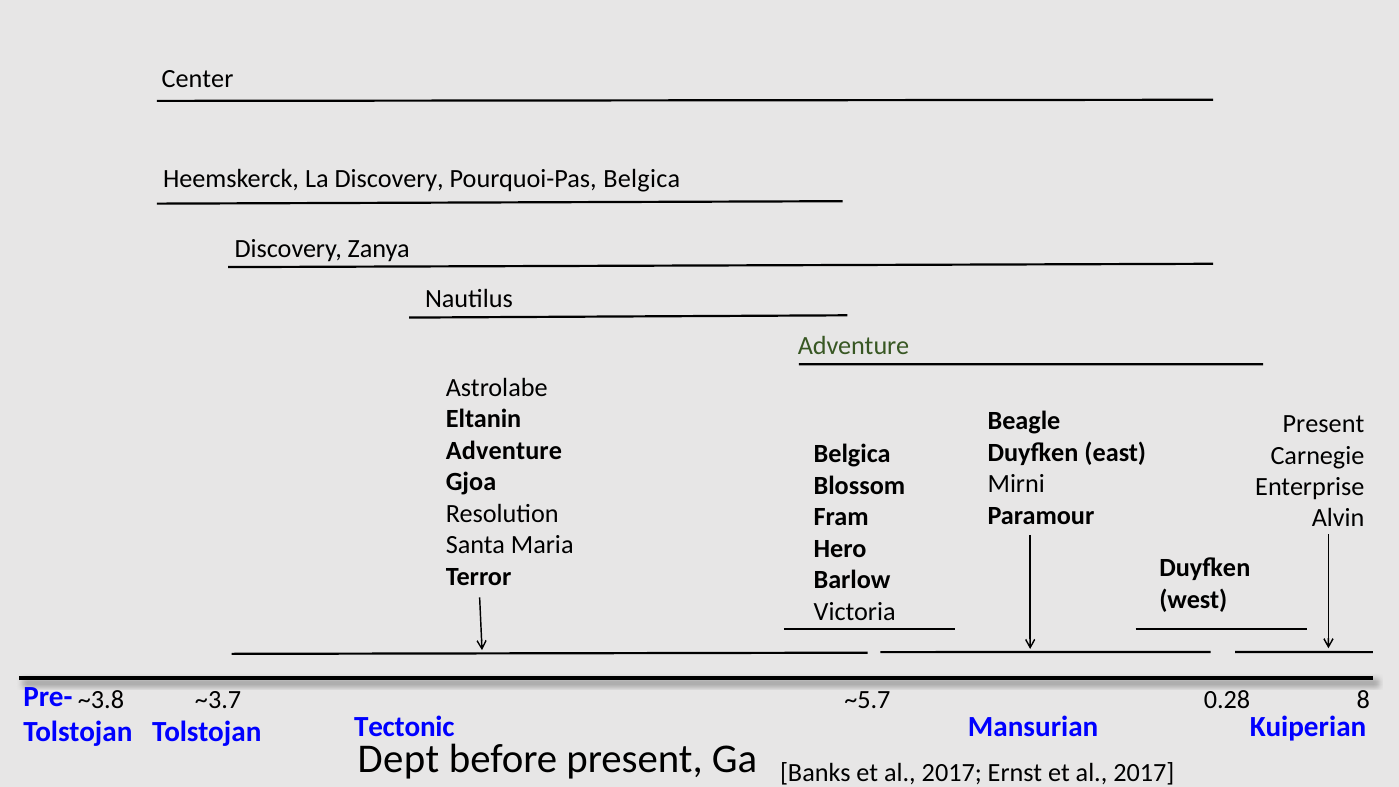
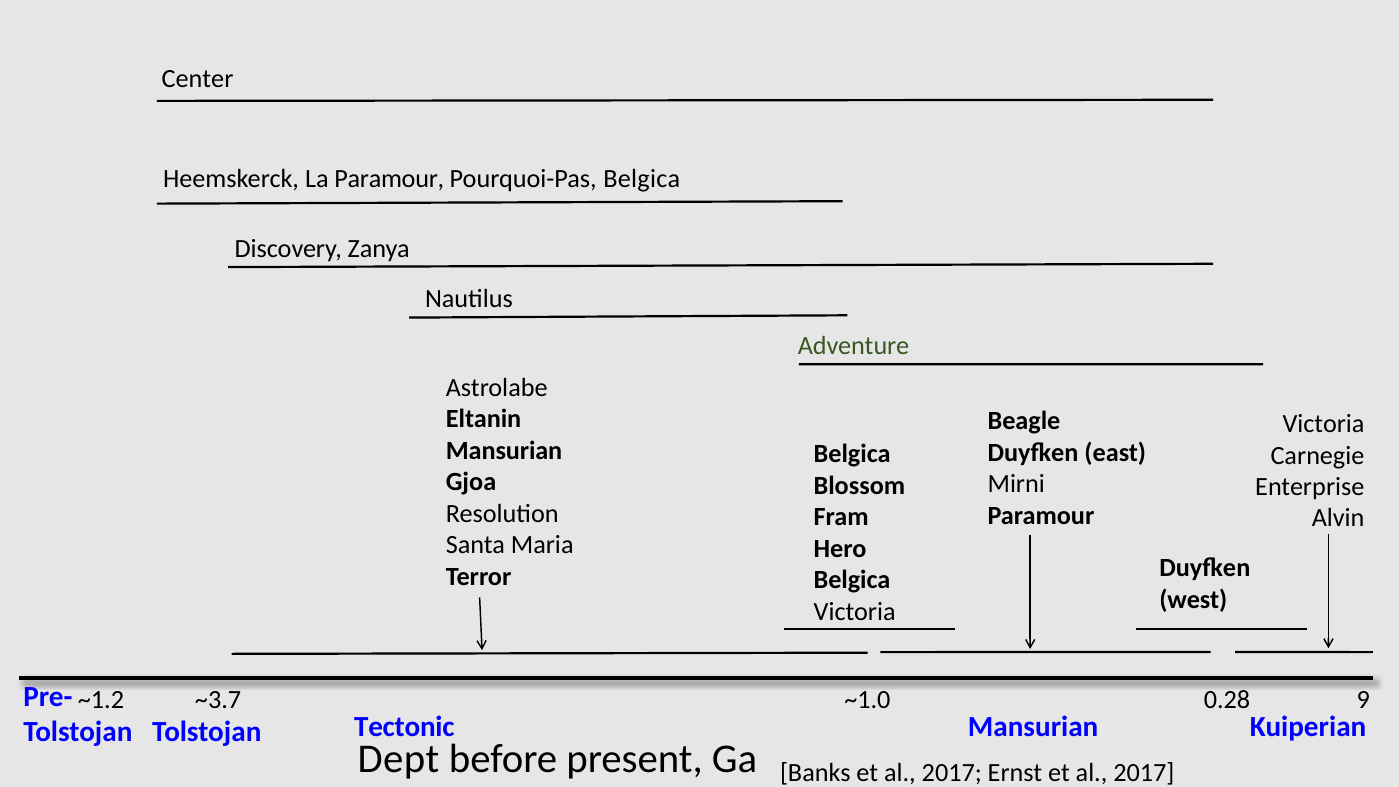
La Discovery: Discovery -> Paramour
Present at (1323, 424): Present -> Victoria
Adventure at (504, 450): Adventure -> Mansurian
Barlow at (852, 580): Barlow -> Belgica
~3.8: ~3.8 -> ~1.2
~5.7: ~5.7 -> ~1.0
8: 8 -> 9
